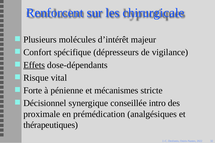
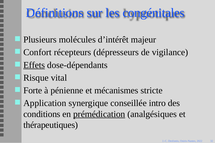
Renforcent: Renforcent -> Définitions
chirurgicale: chirurgicale -> congénitales
spécifique: spécifique -> récepteurs
Décisionnel: Décisionnel -> Application
proximale: proximale -> conditions
prémédication underline: none -> present
